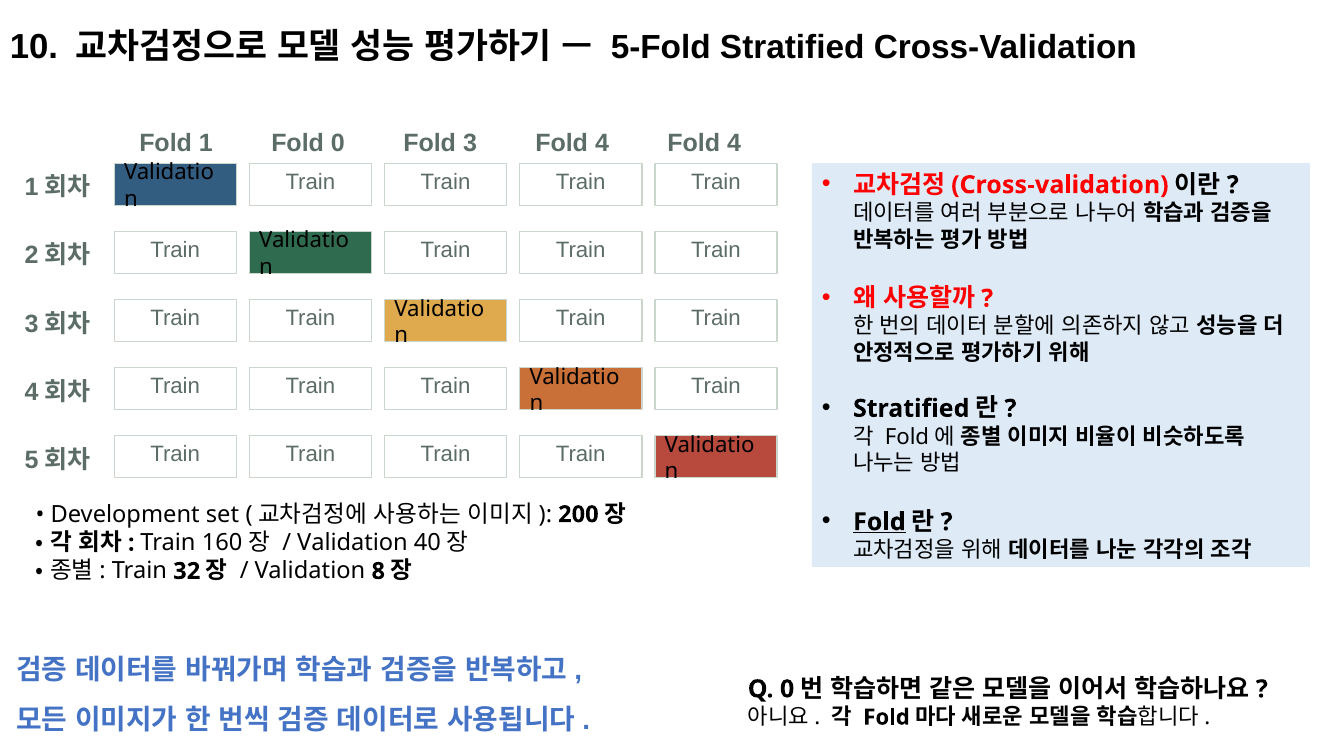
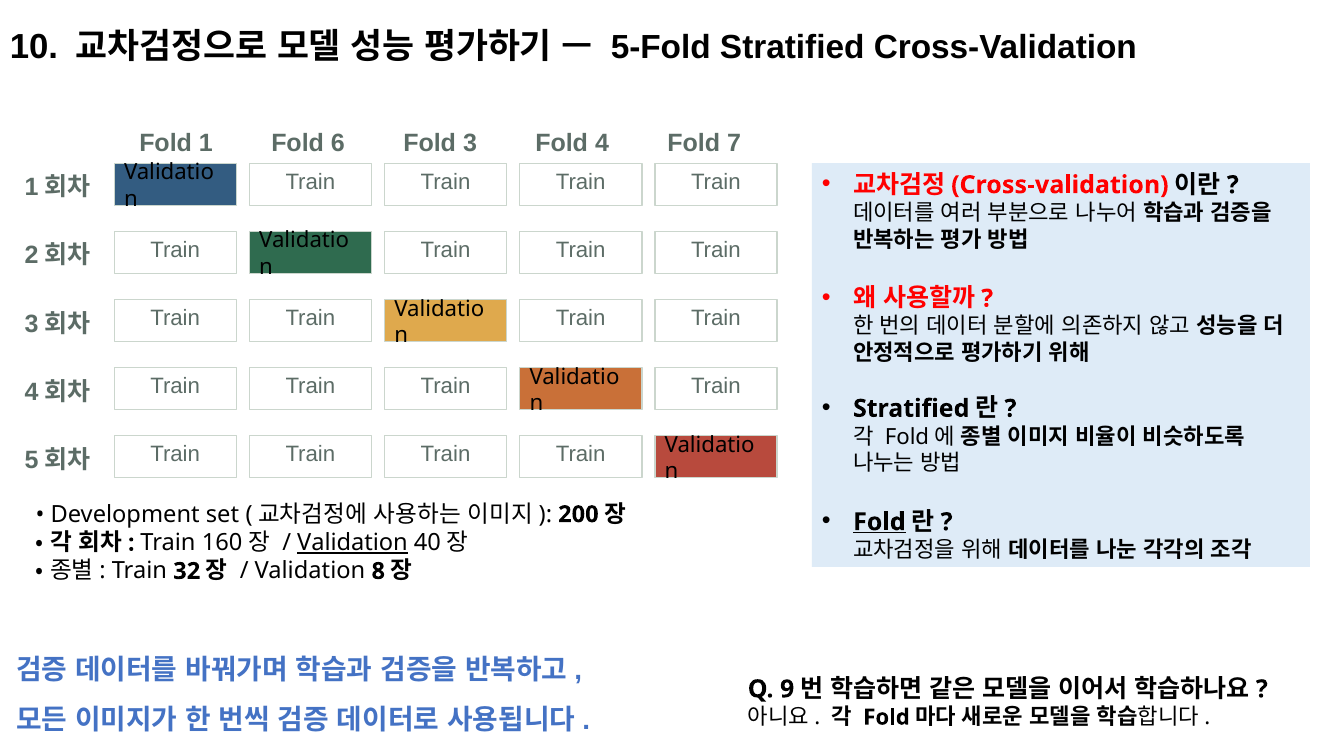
Fold 0: 0 -> 6
4 Fold 4: 4 -> 7
Validation at (352, 543) underline: none -> present
Q 0: 0 -> 9
